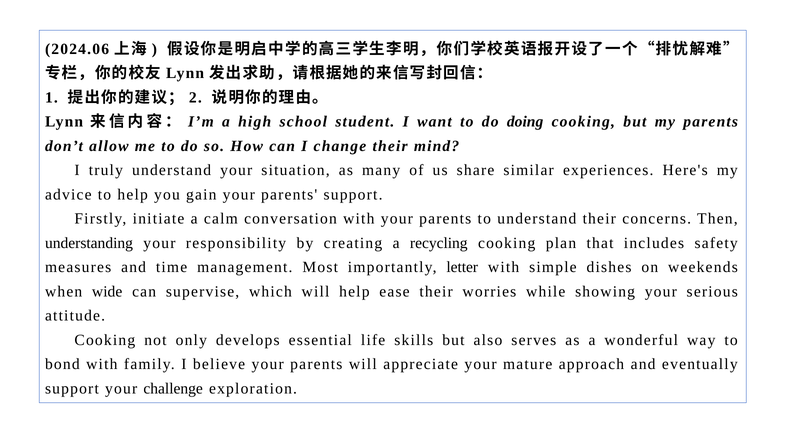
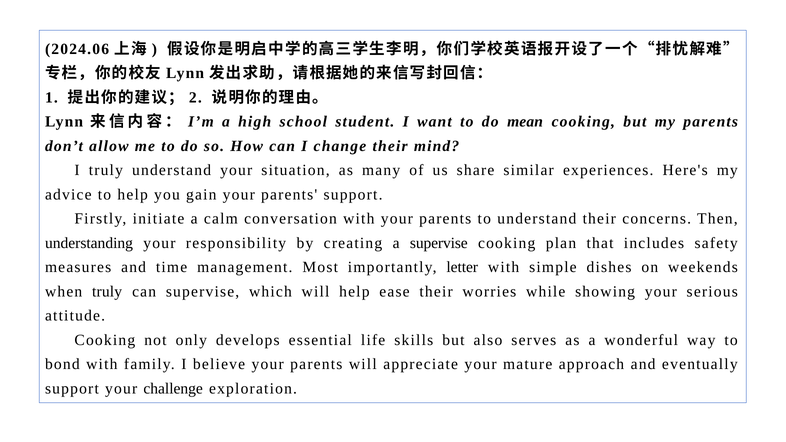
doing: doing -> mean
a recycling: recycling -> supervise
when wide: wide -> truly
